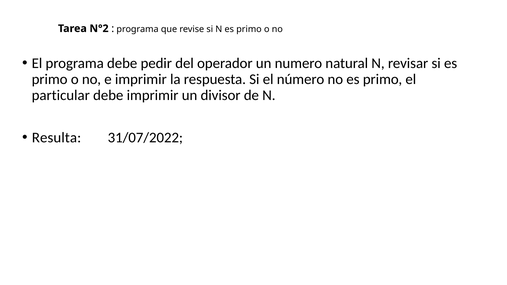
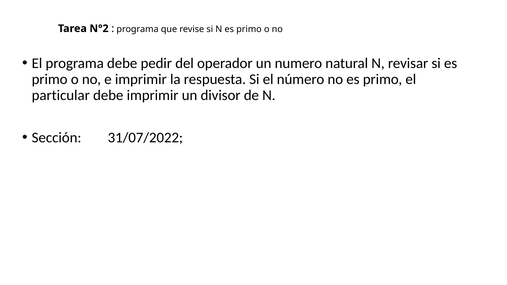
Resulta: Resulta -> Sección
